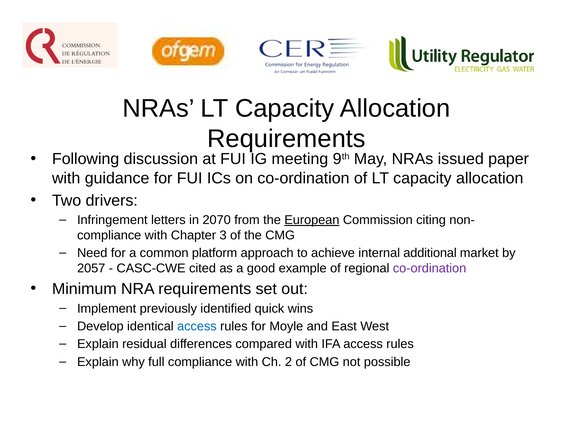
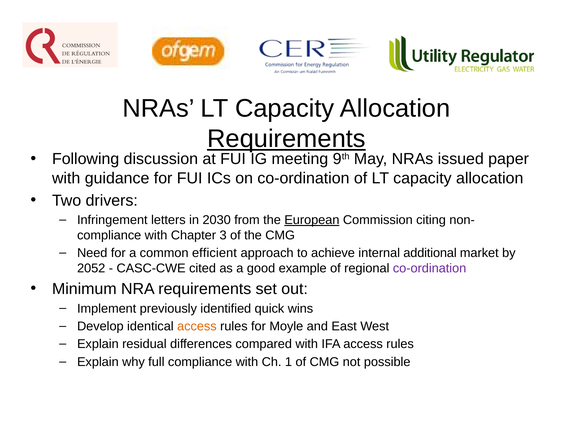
Requirements at (286, 139) underline: none -> present
2070: 2070 -> 2030
platform: platform -> efficient
2057: 2057 -> 2052
access at (197, 326) colour: blue -> orange
2: 2 -> 1
